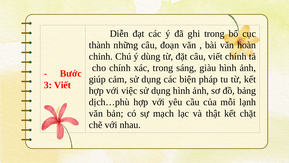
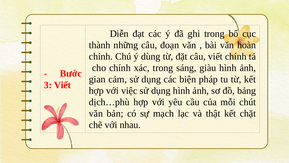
giúp: giúp -> gian
lạnh: lạnh -> chút
